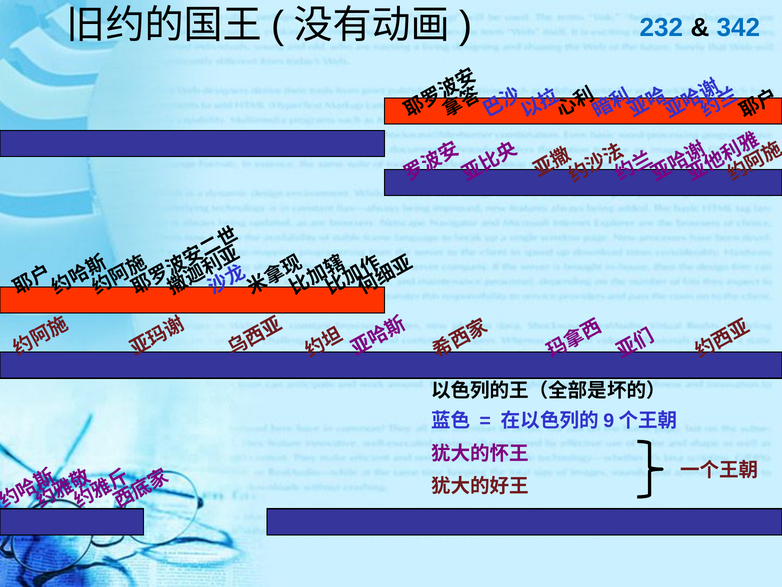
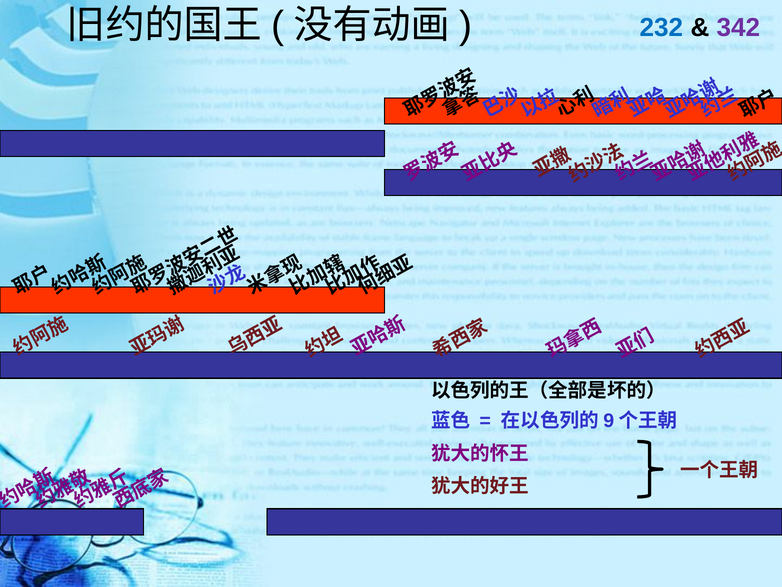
342 colour: blue -> purple
